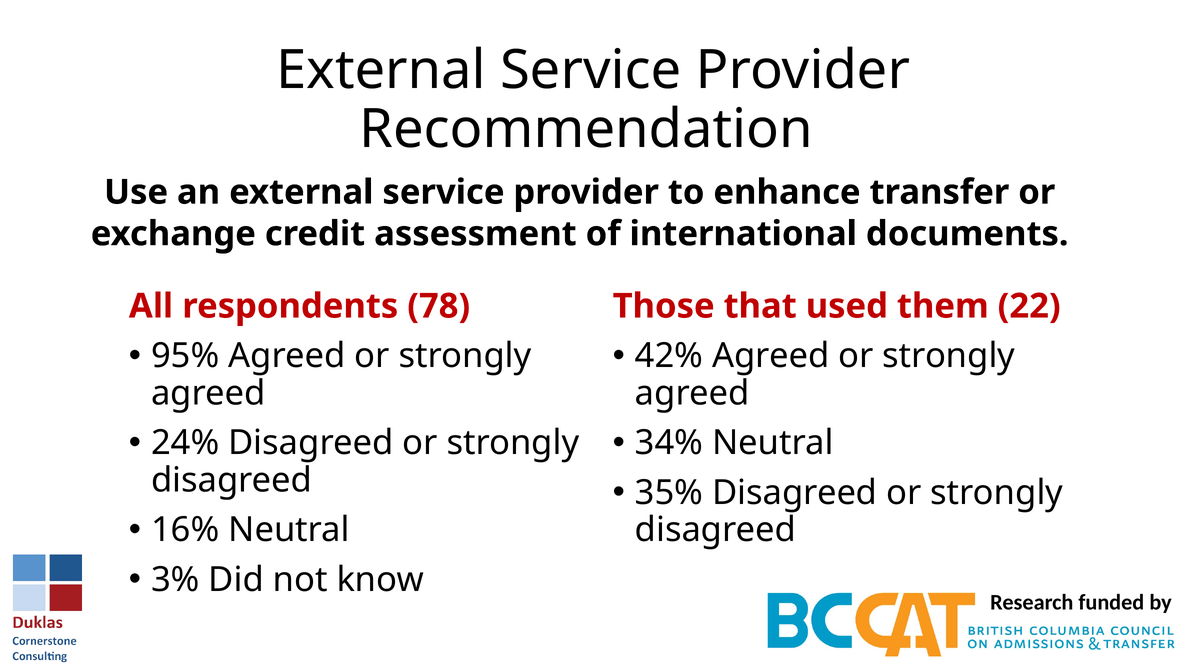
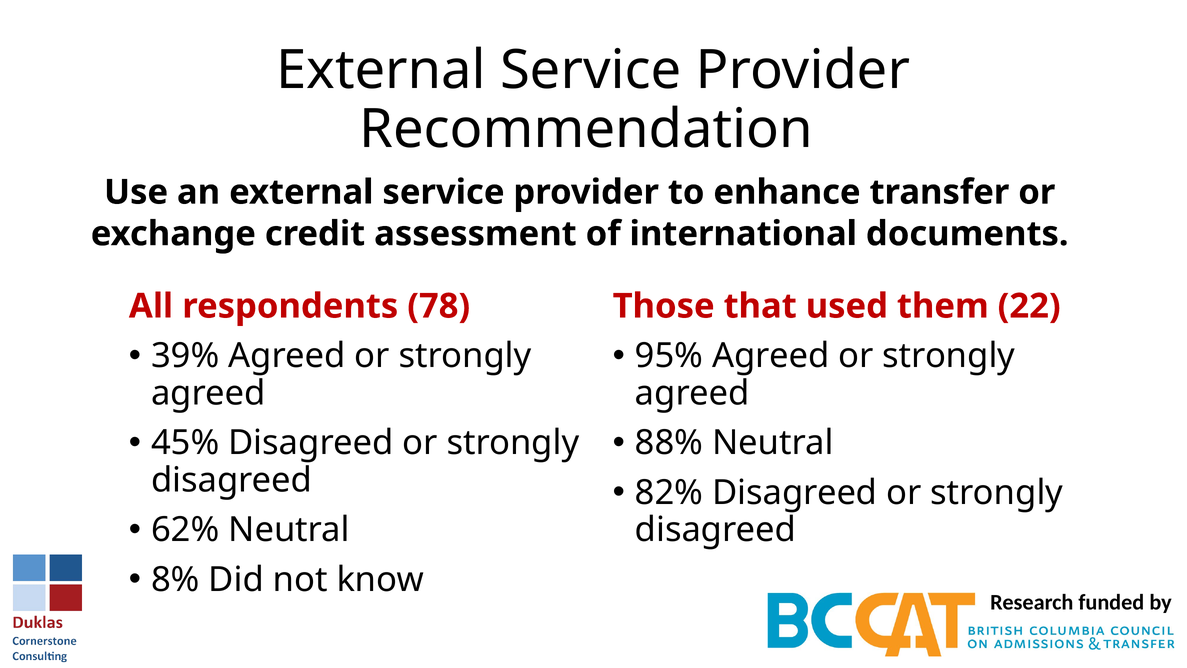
95%: 95% -> 39%
42%: 42% -> 95%
24%: 24% -> 45%
34%: 34% -> 88%
35%: 35% -> 82%
16%: 16% -> 62%
3%: 3% -> 8%
